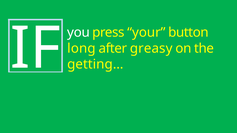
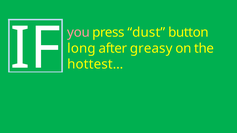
you at (78, 32) colour: white -> pink
your: your -> dust
getting…: getting… -> hottest…
